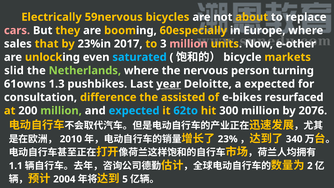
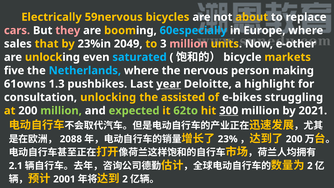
they colour: yellow -> pink
60especially colour: yellow -> light blue
2017: 2017 -> 2049
slid: slid -> five
Netherlands colour: light green -> light blue
turning: turning -> making
a expected: expected -> highlight
consultation difference: difference -> unlocking
resurfaced: resurfaced -> struggling
expected at (134, 111) colour: light blue -> light green
62to colour: light blue -> light green
300 underline: none -> present
2076: 2076 -> 2021
2010: 2010 -> 2088
340 at (294, 139): 340 -> 200
1.1: 1.1 -> 2.1
2004: 2004 -> 2001
5 at (125, 179): 5 -> 2
